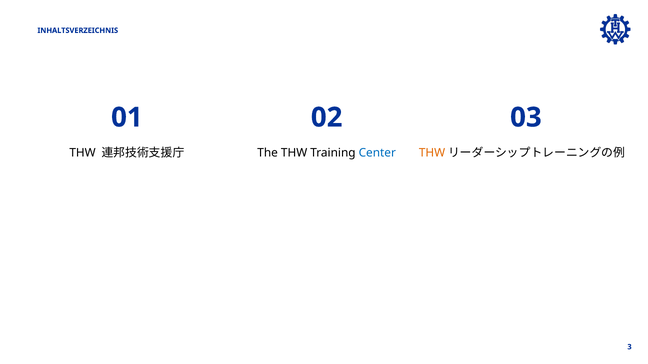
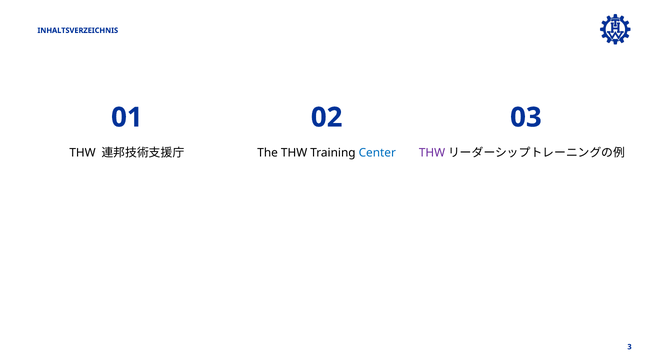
THW at (432, 153) colour: orange -> purple
